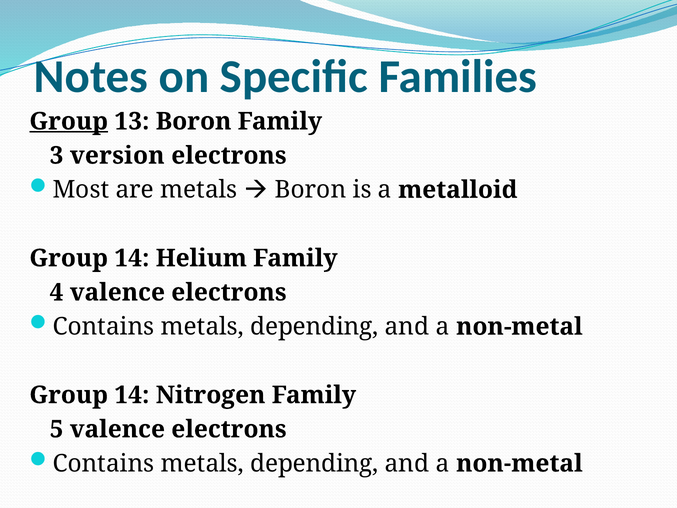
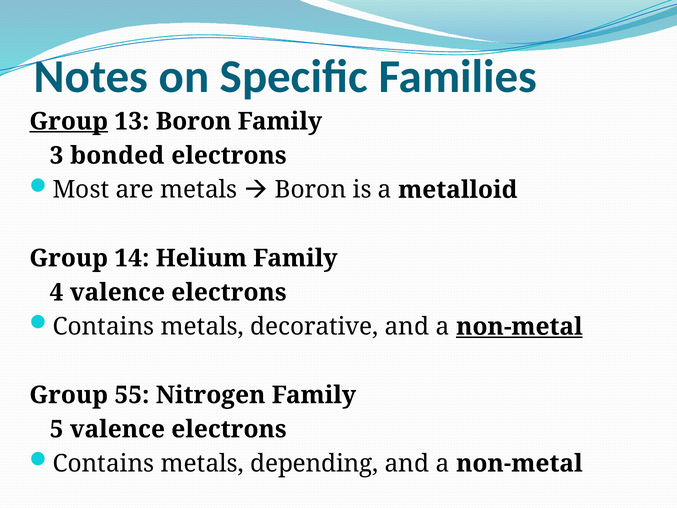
version: version -> bonded
depending at (314, 326): depending -> decorative
non-metal at (519, 326) underline: none -> present
14 at (132, 395): 14 -> 55
